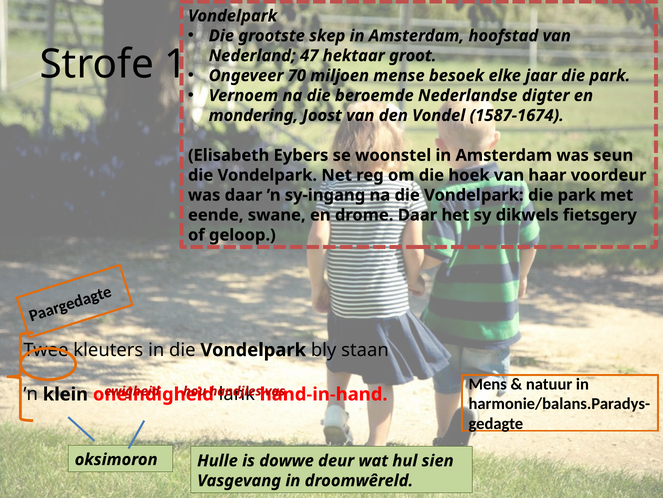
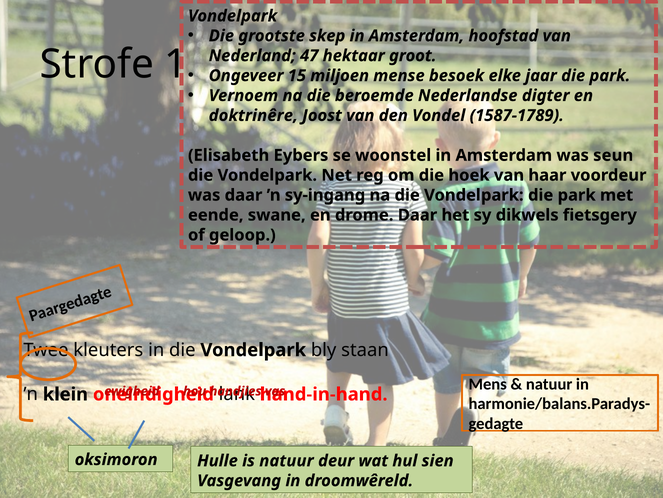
70: 70 -> 15
mondering: mondering -> doktrinêre
1587−1674: 1587−1674 -> 1587−1789
is dowwe: dowwe -> natuur
